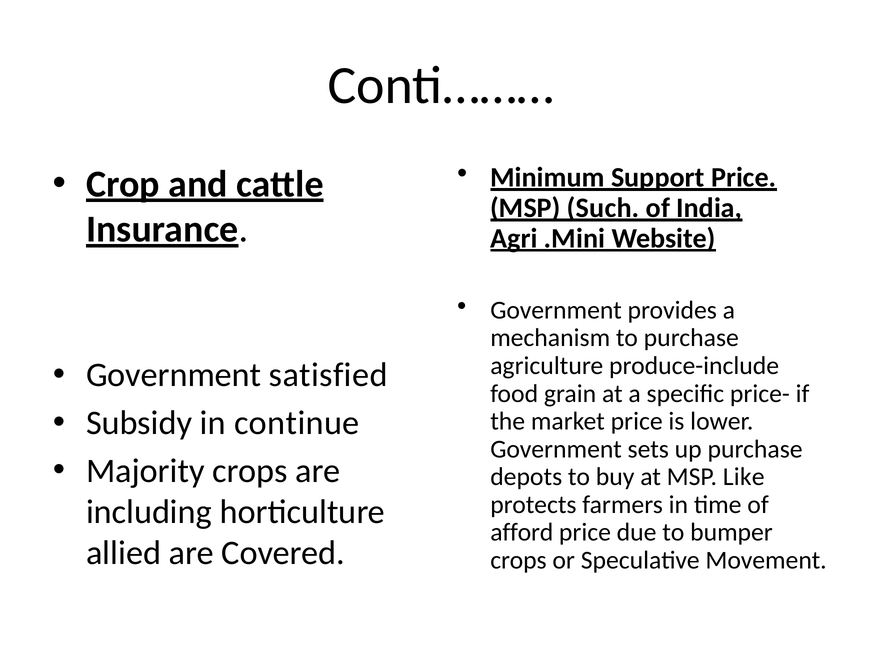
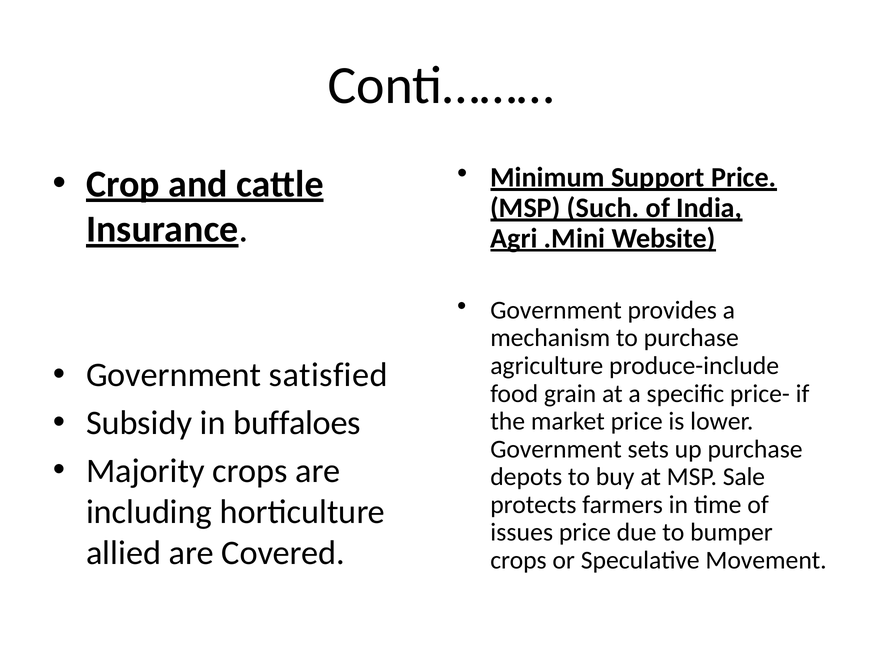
continue: continue -> buffaloes
Like: Like -> Sale
afford: afford -> issues
